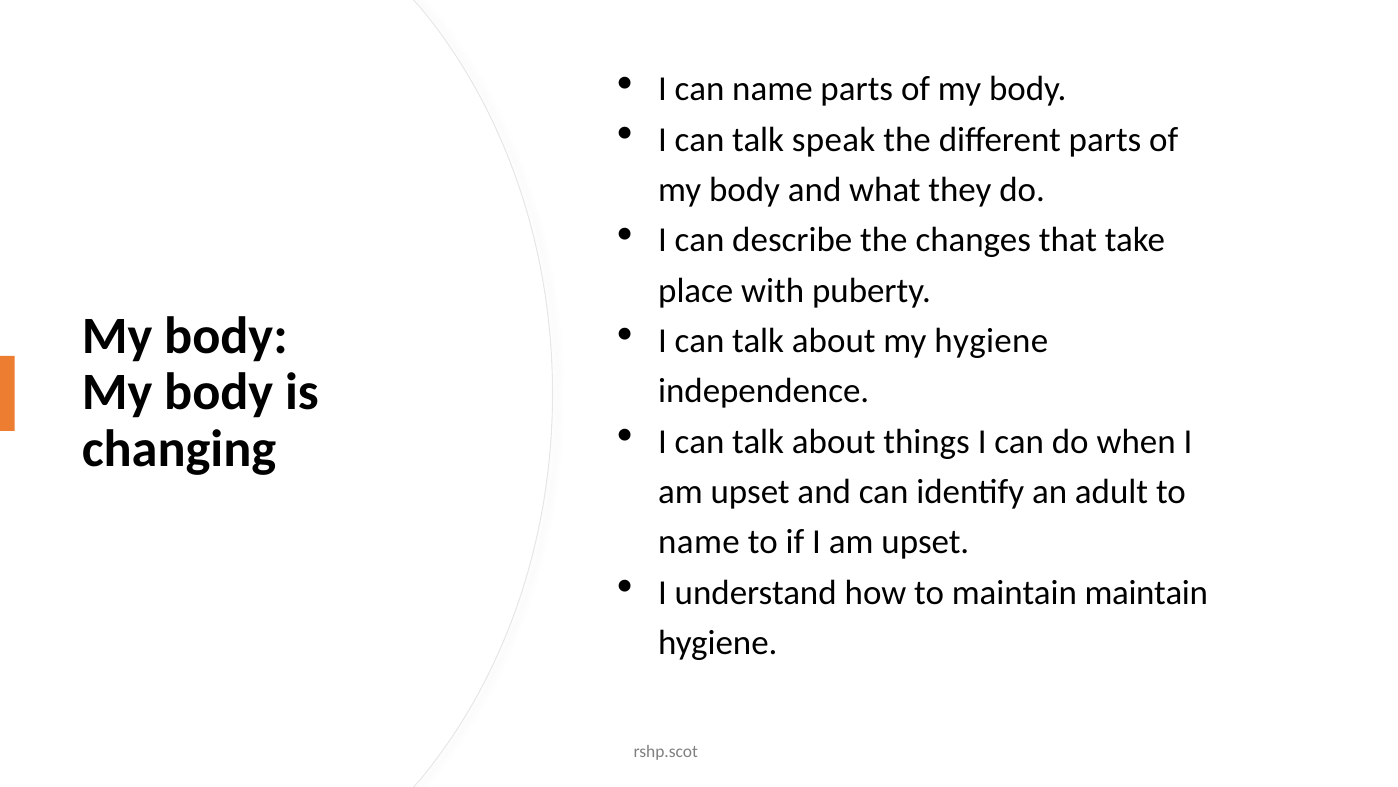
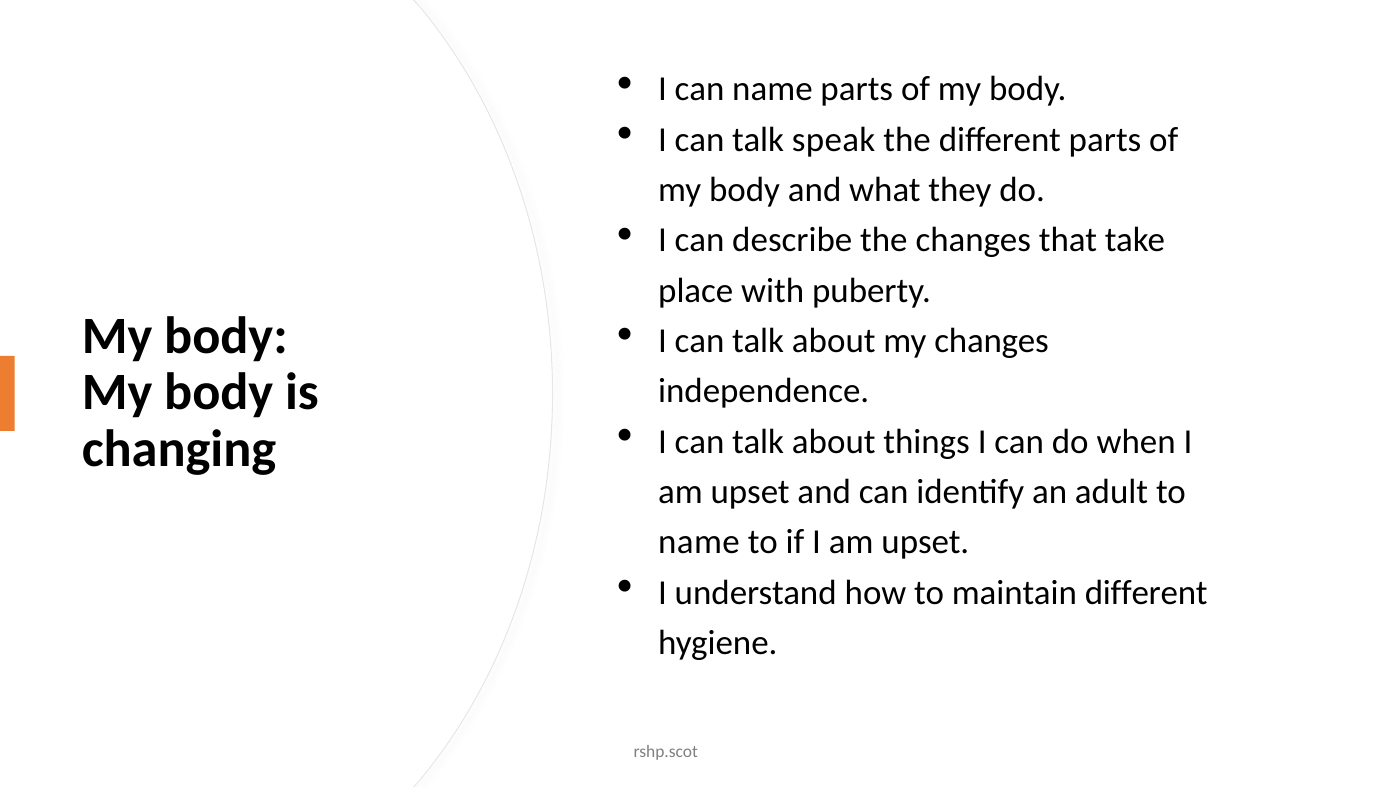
my hygiene: hygiene -> changes
maintain maintain: maintain -> different
